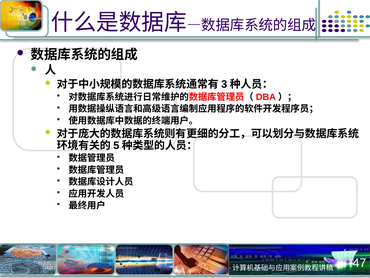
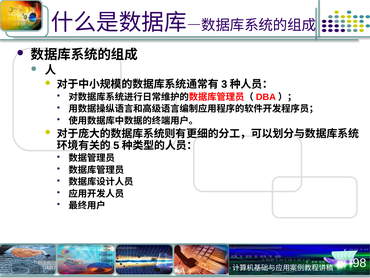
47: 47 -> 98
